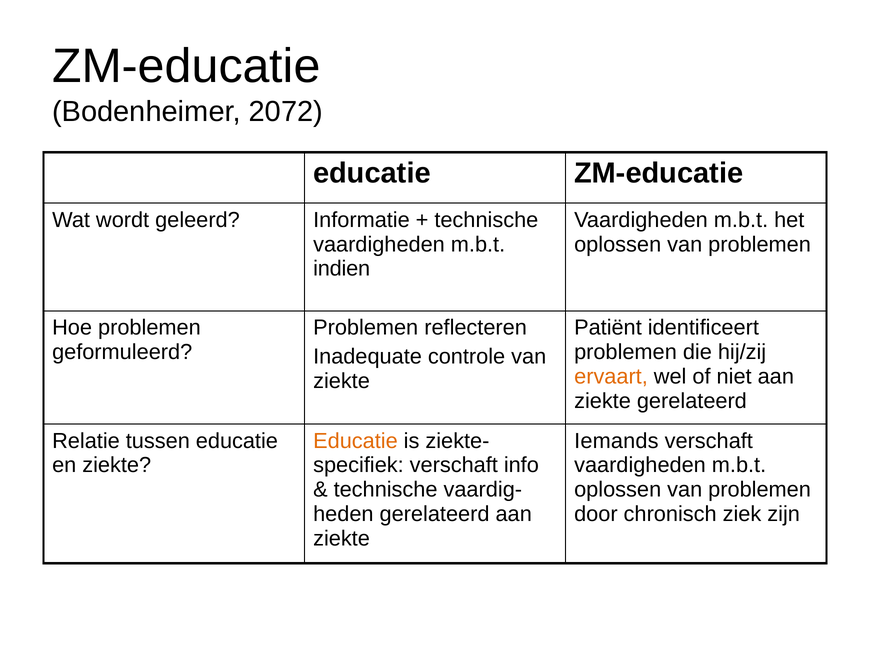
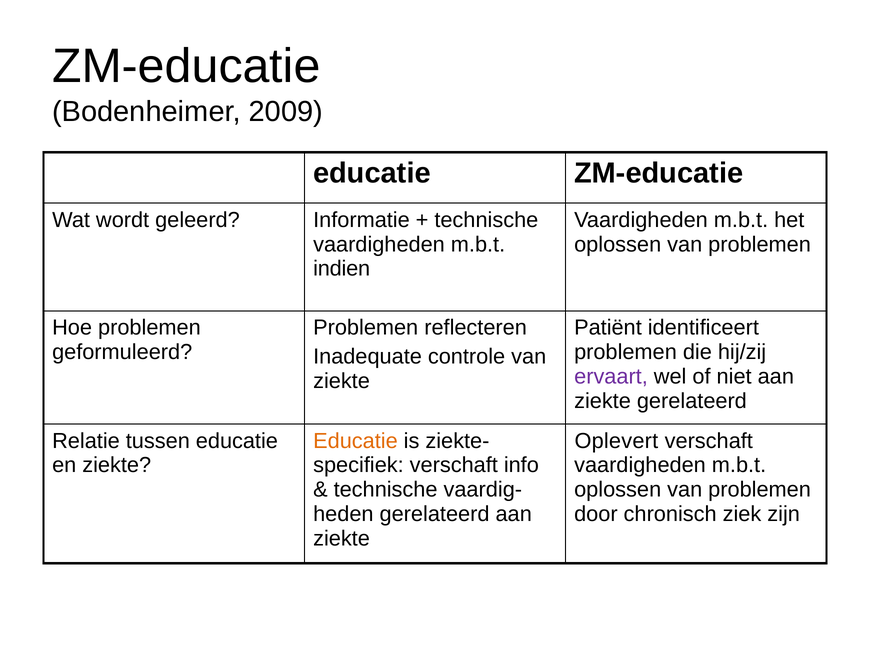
2072: 2072 -> 2009
ervaart colour: orange -> purple
Iemands: Iemands -> Oplevert
